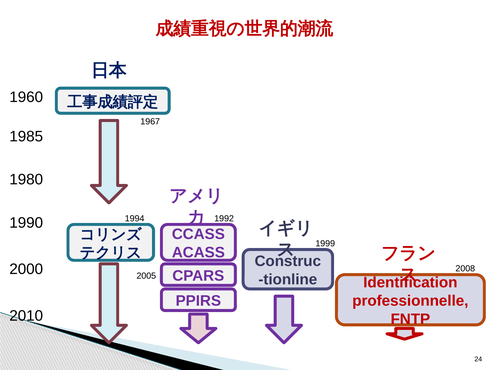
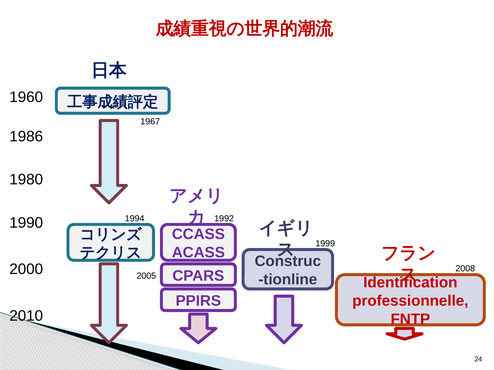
1985: 1985 -> 1986
